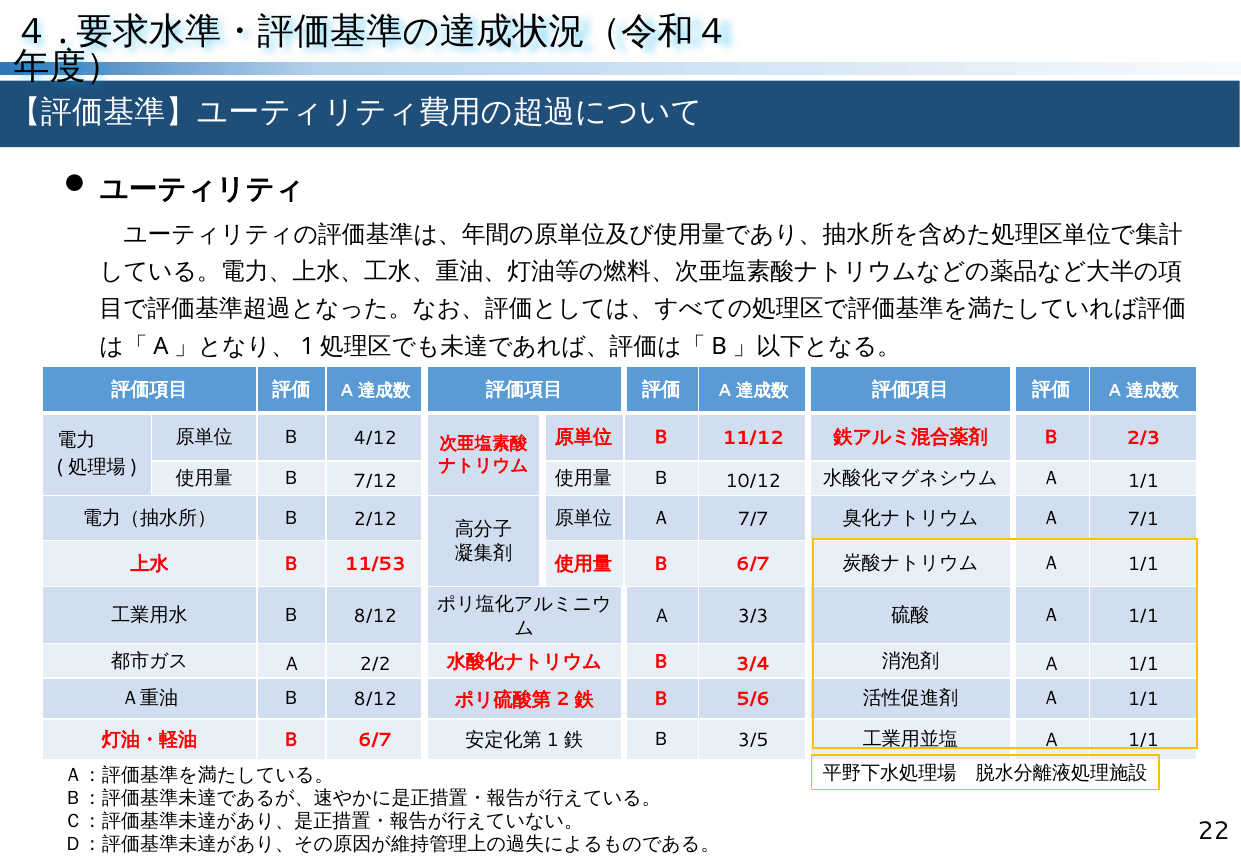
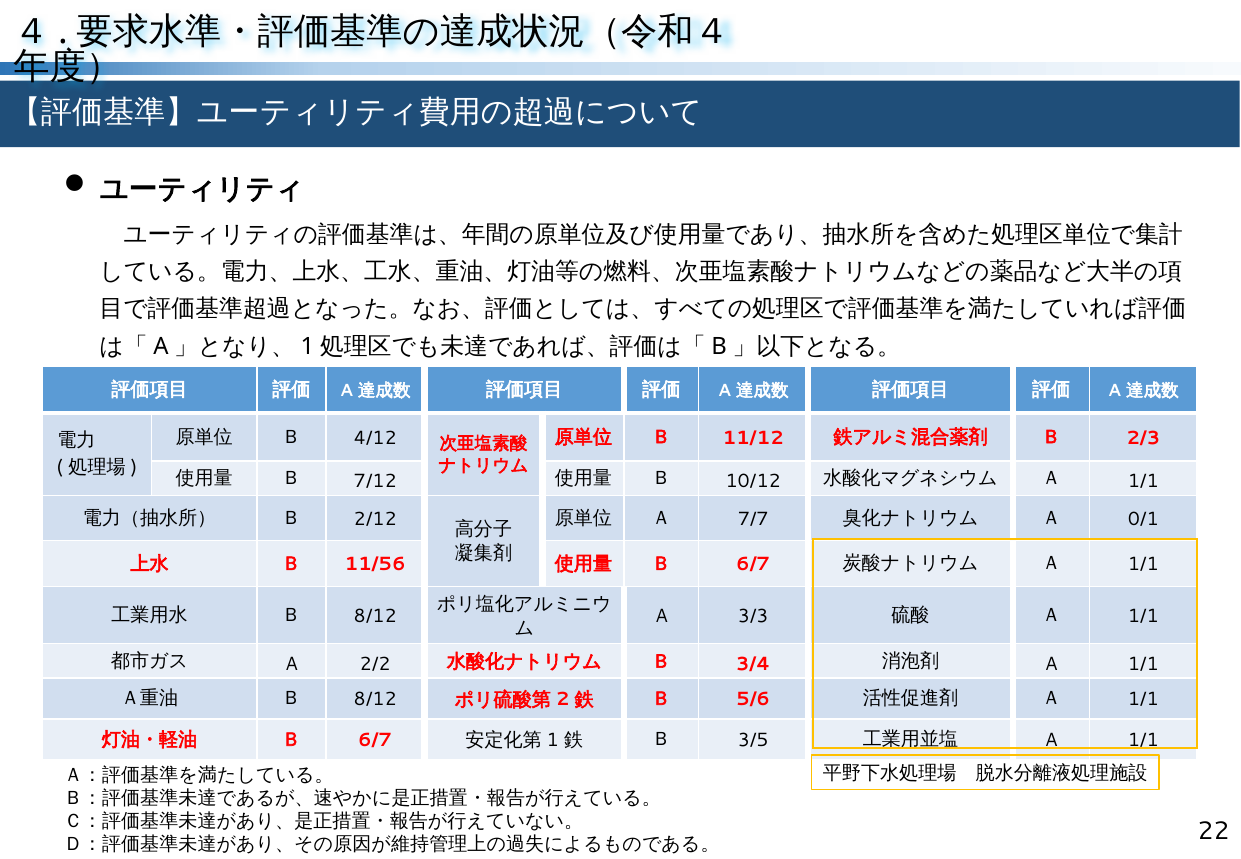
7/1: 7/1 -> 0/1
11/53: 11/53 -> 11/56
